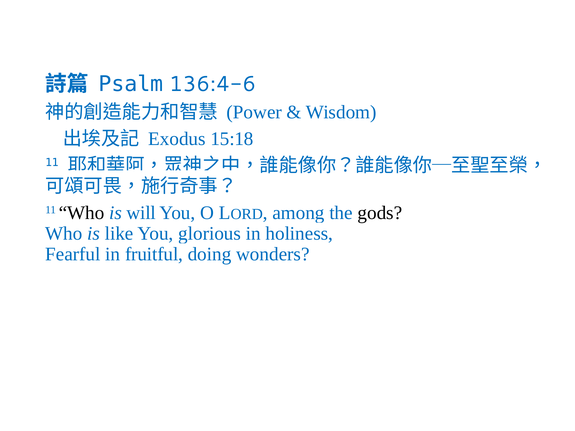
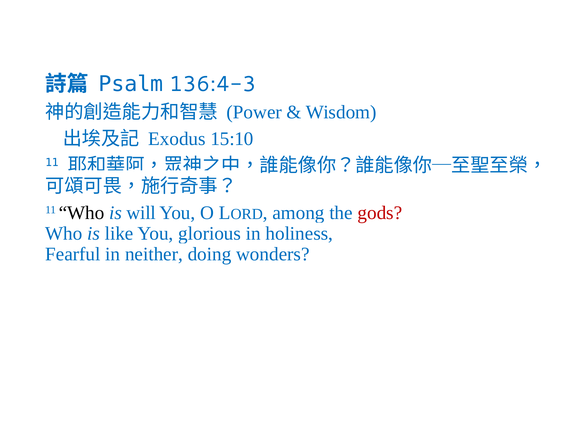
136:4-6: 136:4-6 -> 136:4-3
15:18: 15:18 -> 15:10
gods colour: black -> red
fruitful: fruitful -> neither
